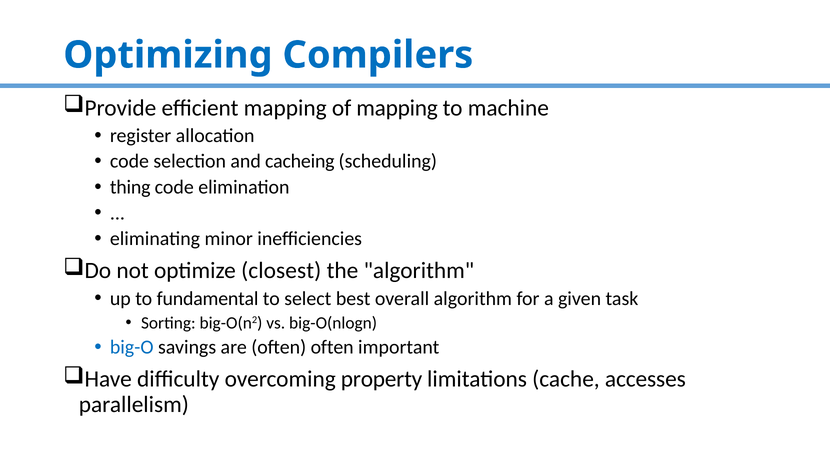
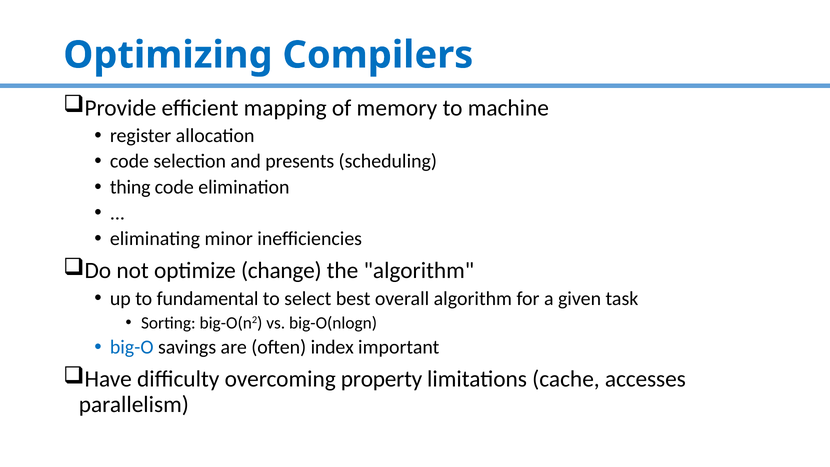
of mapping: mapping -> memory
cacheing: cacheing -> presents
closest: closest -> change
often often: often -> index
